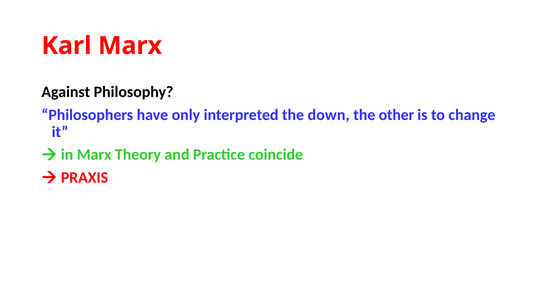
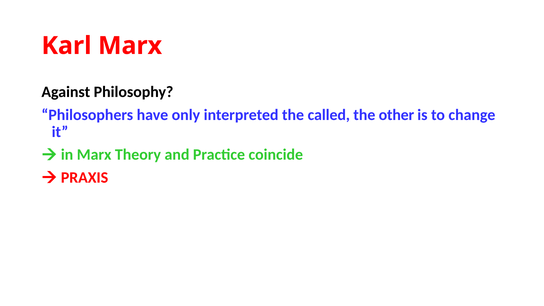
down: down -> called
